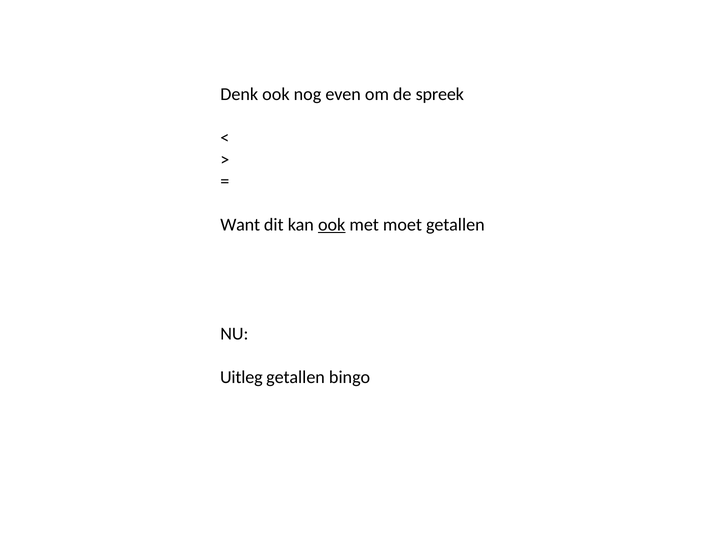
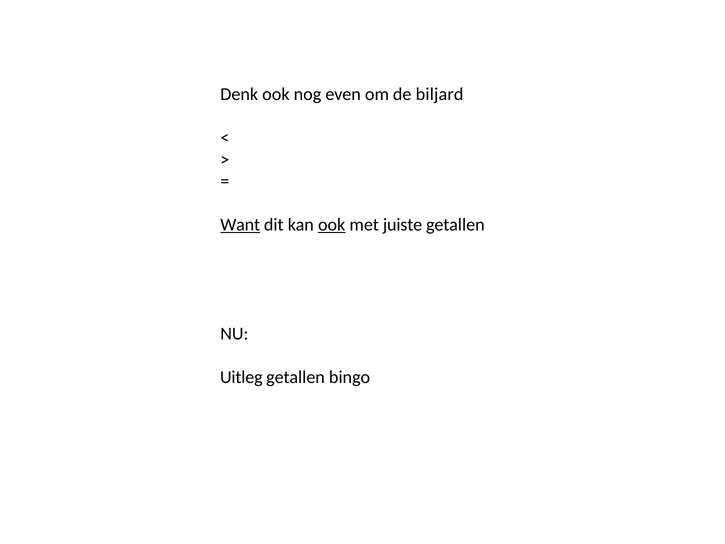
spreek: spreek -> biljard
Want underline: none -> present
moet: moet -> juiste
